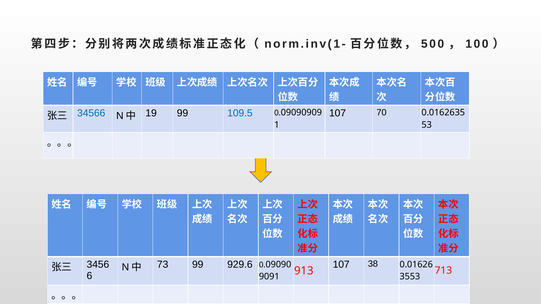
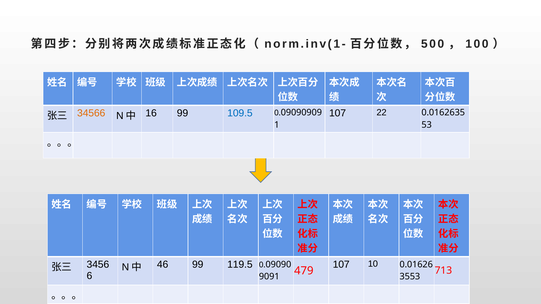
70: 70 -> 22
34566 colour: blue -> orange
19: 19 -> 16
38: 38 -> 10
73: 73 -> 46
929.6: 929.6 -> 119.5
913: 913 -> 479
